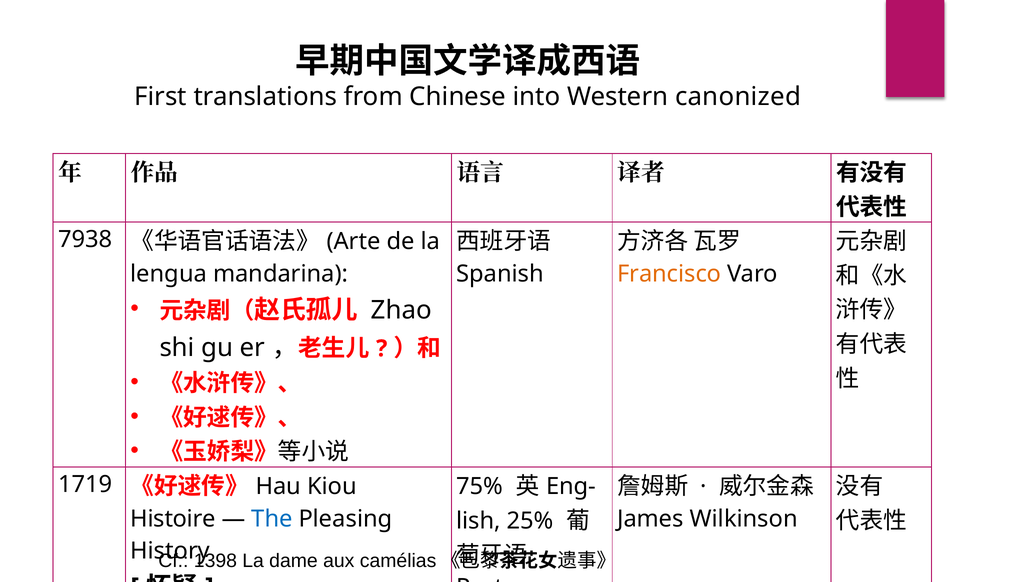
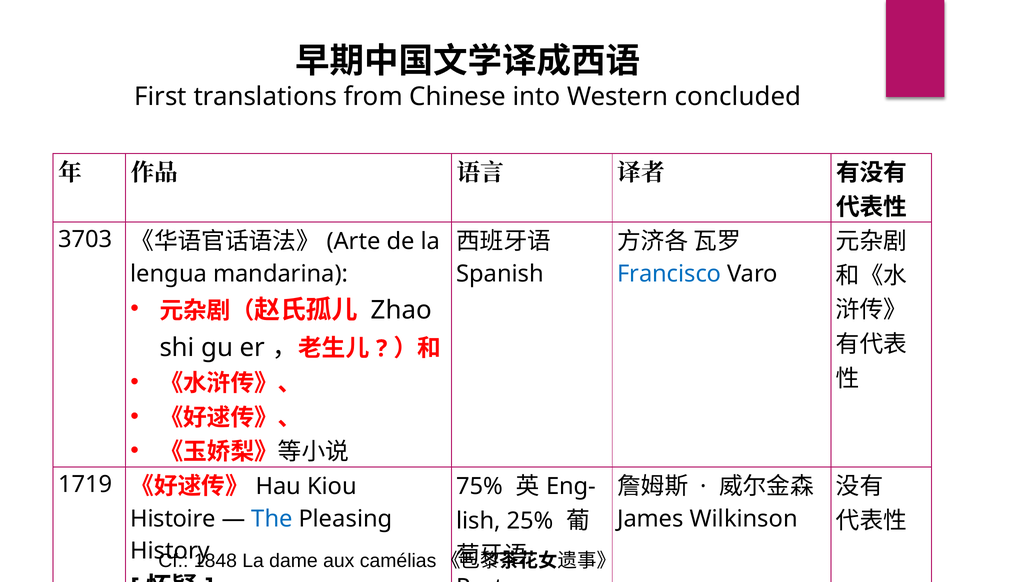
canonized: canonized -> concluded
7938: 7938 -> 3703
Francisco colour: orange -> blue
1398: 1398 -> 1848
